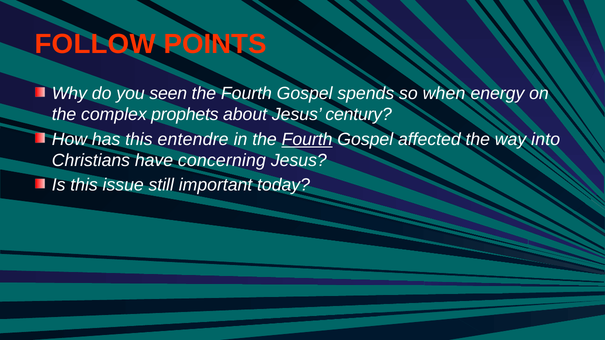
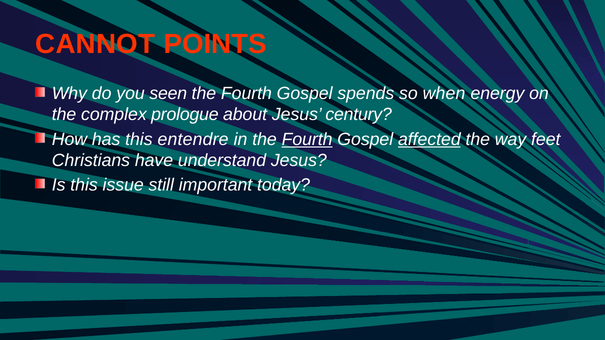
FOLLOW: FOLLOW -> CANNOT
prophets: prophets -> prologue
affected underline: none -> present
into: into -> feet
concerning: concerning -> understand
